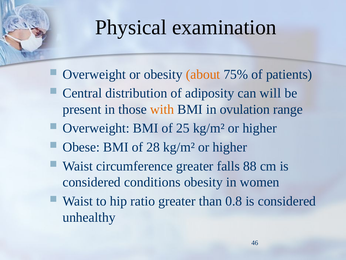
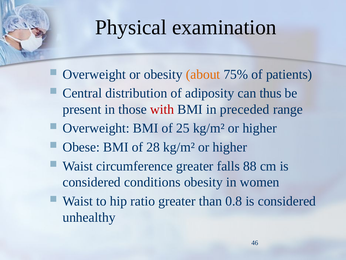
will: will -> thus
with colour: orange -> red
ovulation: ovulation -> preceded
